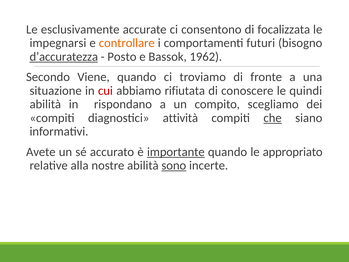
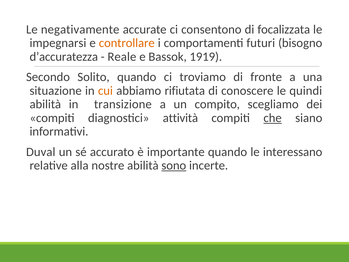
esclusivamente: esclusivamente -> negativamente
d’accuratezza underline: present -> none
Posto: Posto -> Reale
1962: 1962 -> 1919
Viene: Viene -> Solito
cui colour: red -> orange
rispondano: rispondano -> transizione
Avete: Avete -> Duval
importante underline: present -> none
appropriato: appropriato -> interessano
